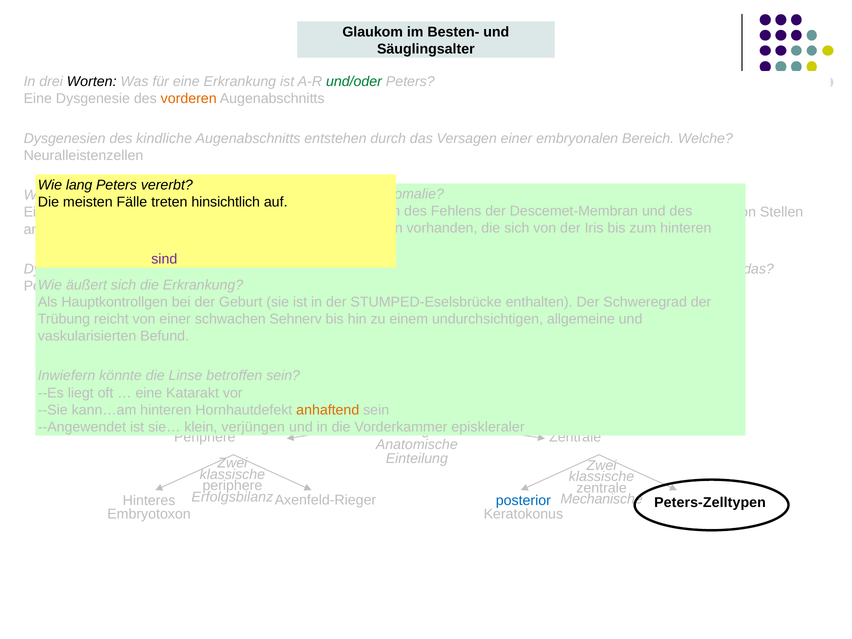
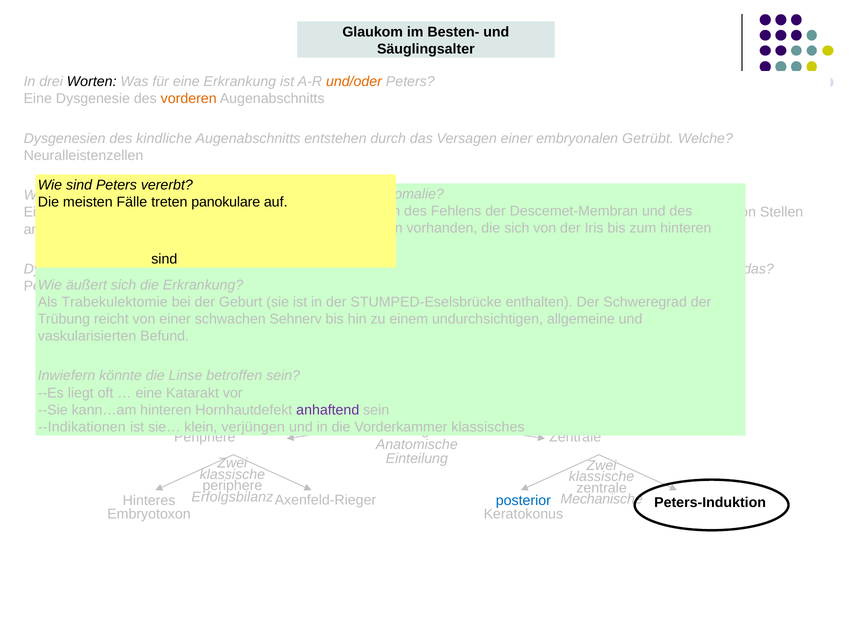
und/oder colour: green -> orange
Bereich: Bereich -> Getrübt
lang at (79, 185): lang -> sind
hinsichtlich: hinsichtlich -> panokulare
sind at (164, 259) colour: purple -> black
Hauptkontrollgen: Hauptkontrollgen -> Trabekulektomie
anhaftend colour: orange -> purple
--Angewendet: --Angewendet -> --Indikationen
episkleraler: episkleraler -> klassisches
Peters-Zelltypen: Peters-Zelltypen -> Peters-Induktion
